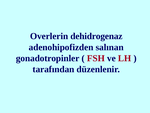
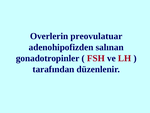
dehidrogenaz: dehidrogenaz -> preovulatuar
